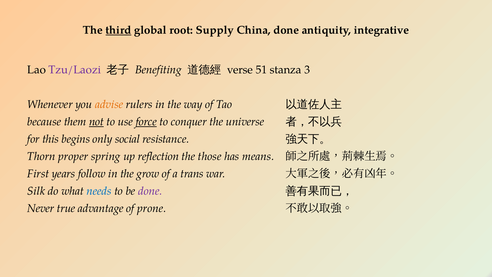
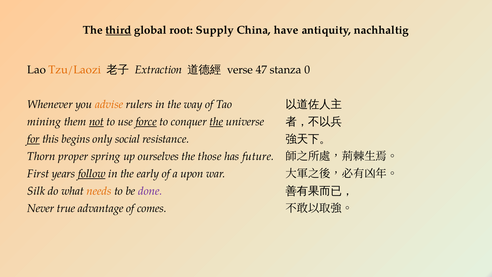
China done: done -> have
integrative: integrative -> nachhaltig
Tzu/Laozi colour: purple -> orange
Benefiting: Benefiting -> Extraction
51: 51 -> 47
3: 3 -> 0
because: because -> mining
the at (216, 122) underline: none -> present
for underline: none -> present
reflection: reflection -> ourselves
means: means -> future
follow underline: none -> present
grow: grow -> early
trans: trans -> upon
needs colour: blue -> orange
prone: prone -> comes
